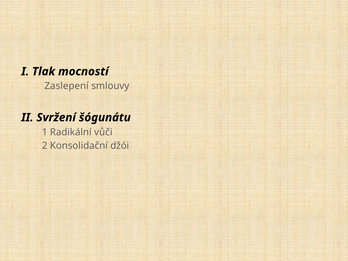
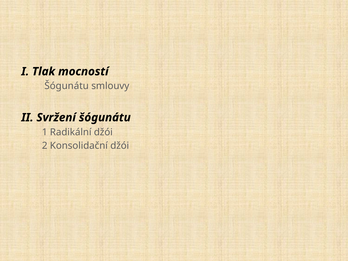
Zaslepení at (67, 86): Zaslepení -> Šógunátu
Radikální vůči: vůči -> džói
